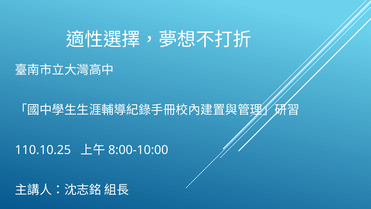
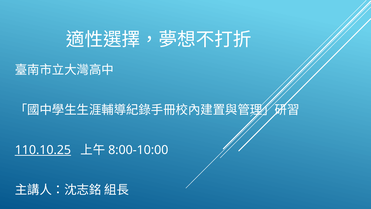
110.10.25 underline: none -> present
